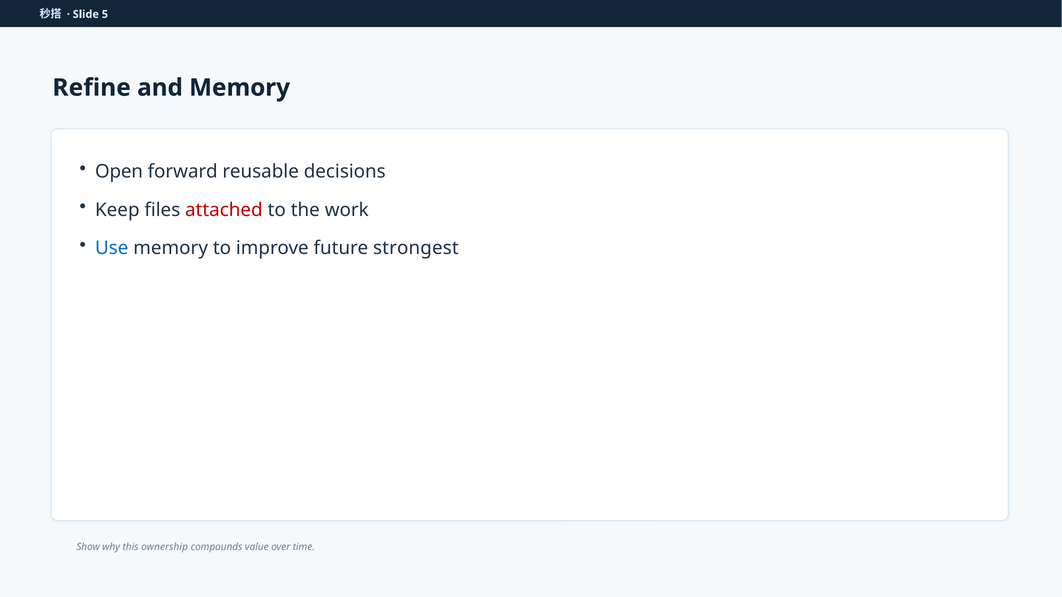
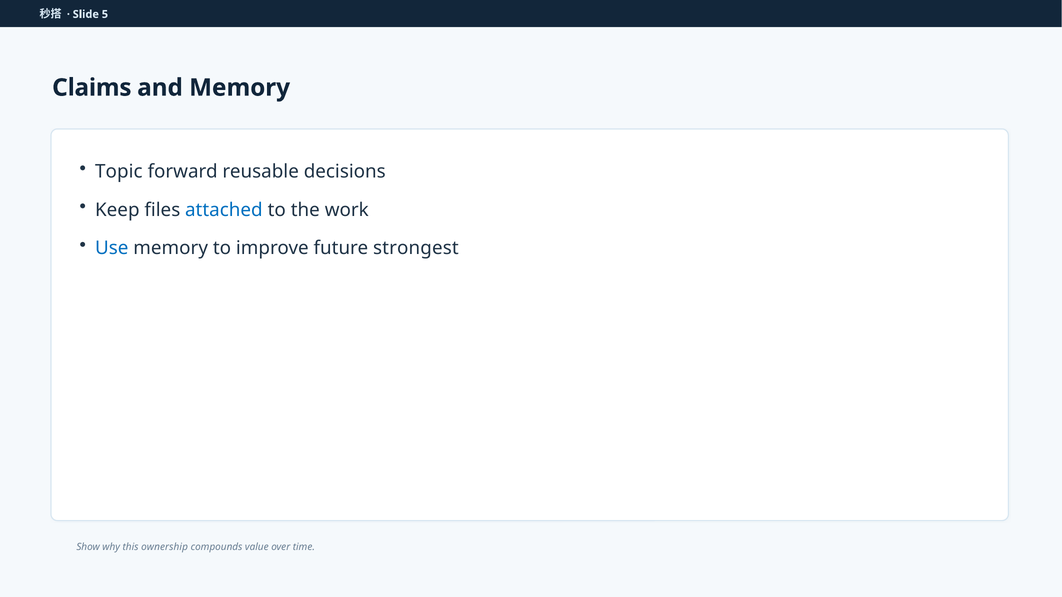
Refine: Refine -> Claims
Open: Open -> Topic
attached colour: red -> blue
